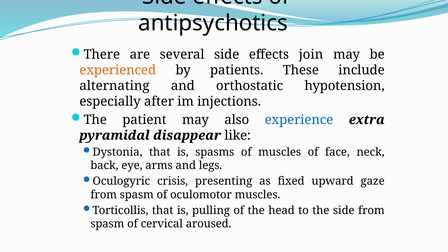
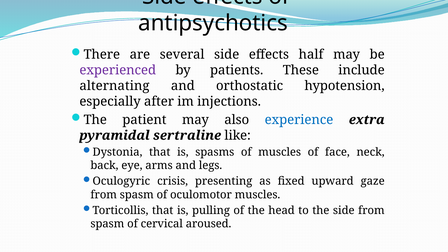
join: join -> half
experienced colour: orange -> purple
disappear: disappear -> sertraline
